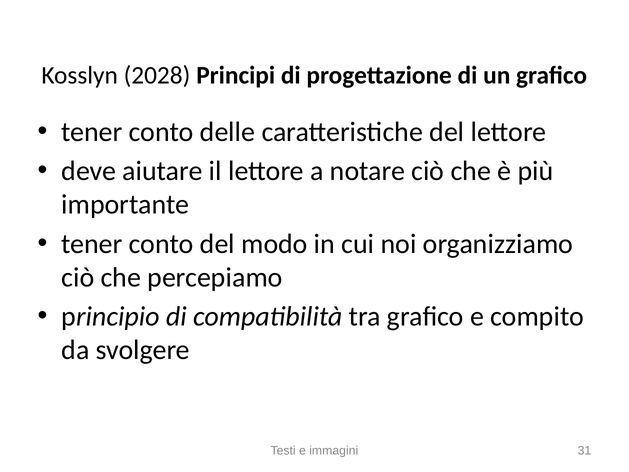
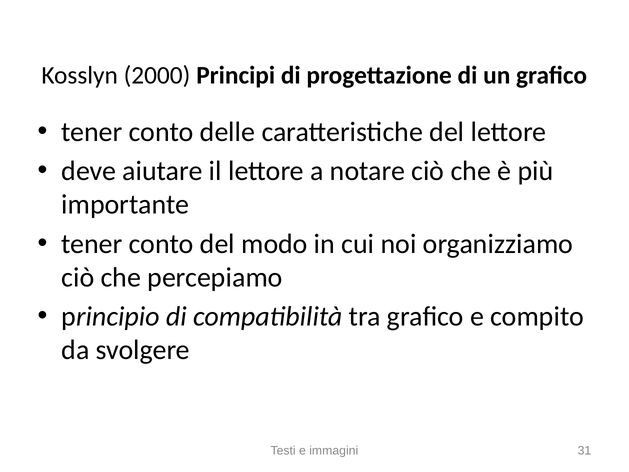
2028: 2028 -> 2000
